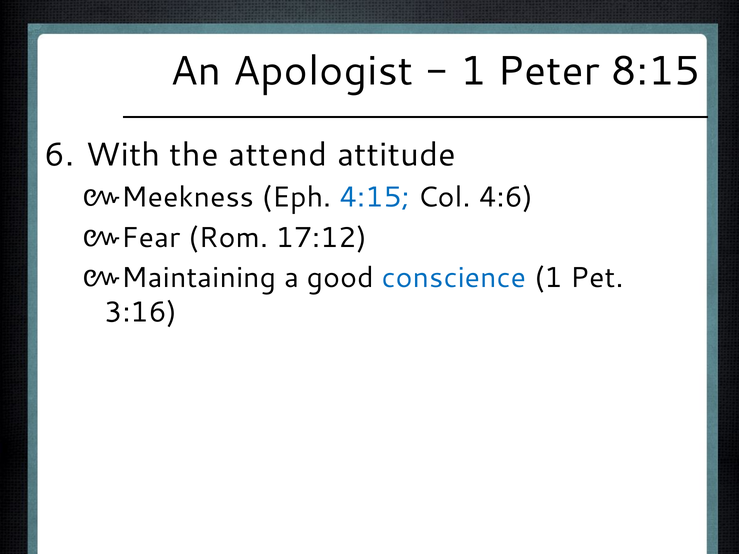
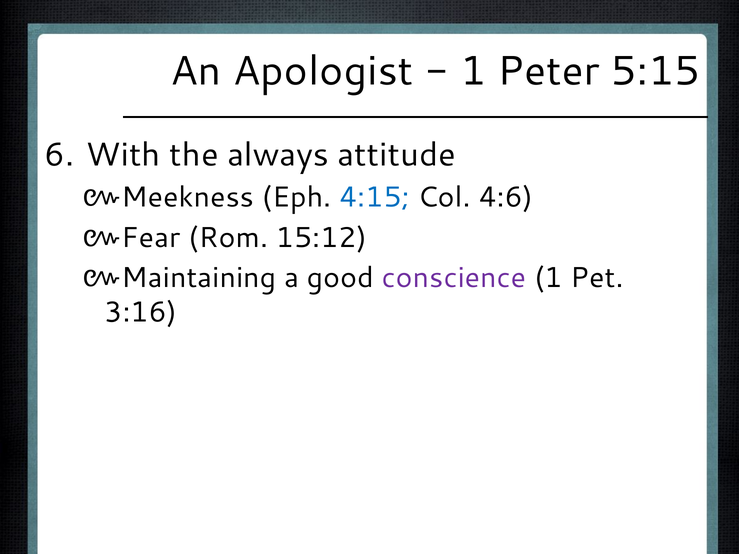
8:15: 8:15 -> 5:15
attend: attend -> always
17:12: 17:12 -> 15:12
conscience colour: blue -> purple
